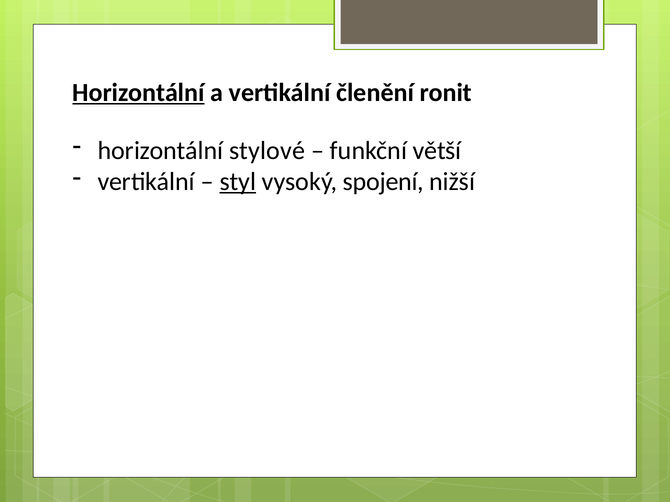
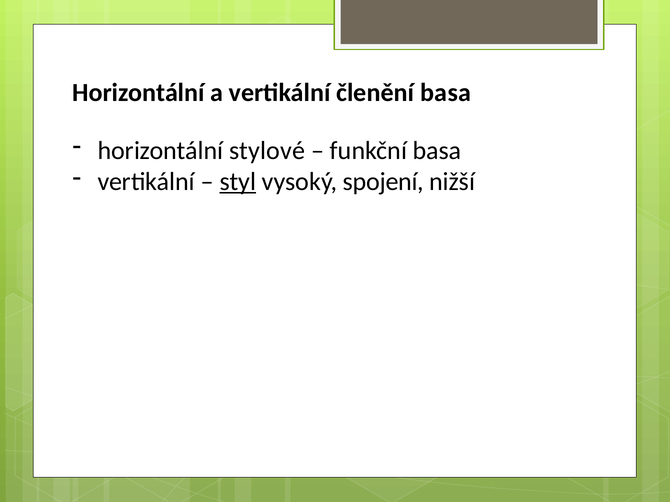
Horizontální at (138, 93) underline: present -> none
členění ronit: ronit -> basa
funkční větší: větší -> basa
